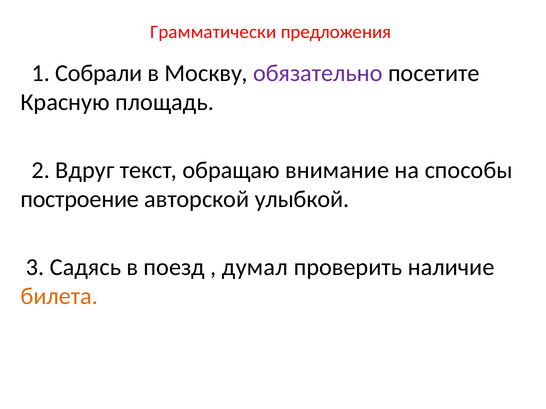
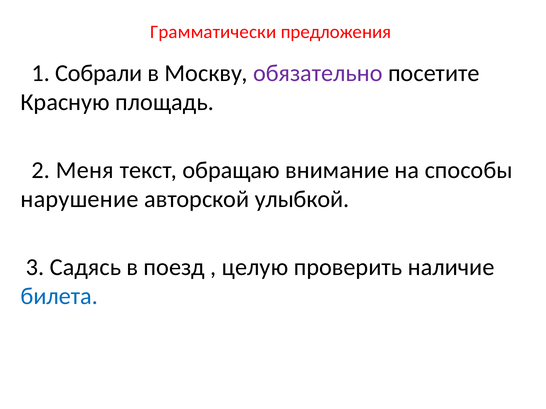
Вдруг: Вдруг -> Меня
построение: построение -> нарушение
думал: думал -> целую
билета colour: orange -> blue
